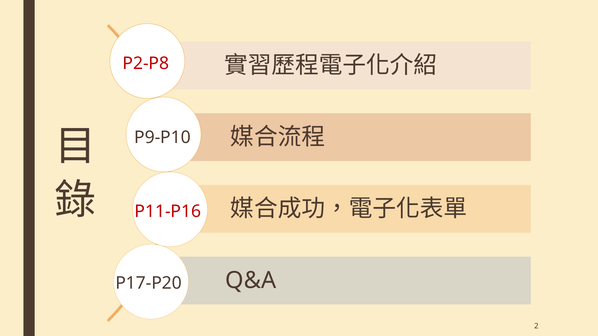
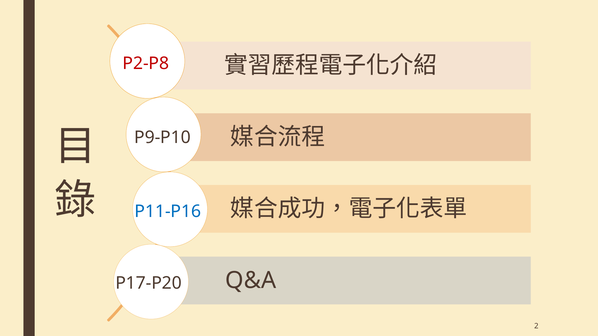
P11-P16 colour: red -> blue
